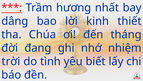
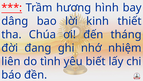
nhất: nhất -> hình
trời: trời -> liên
